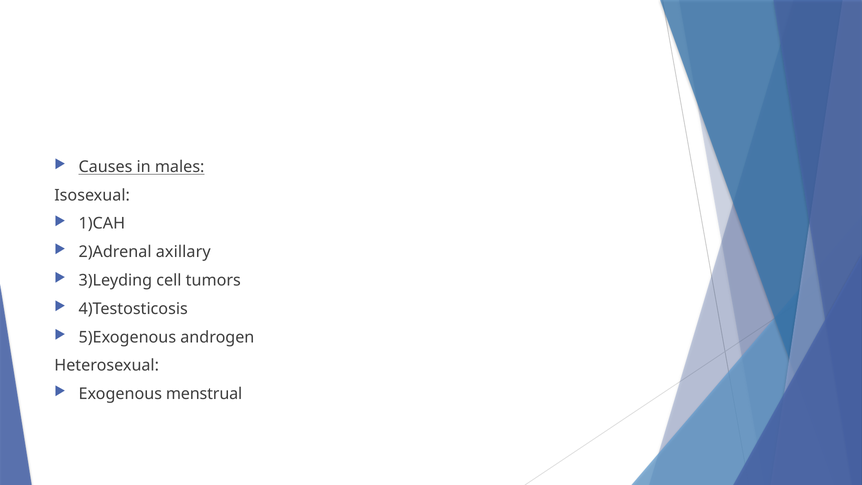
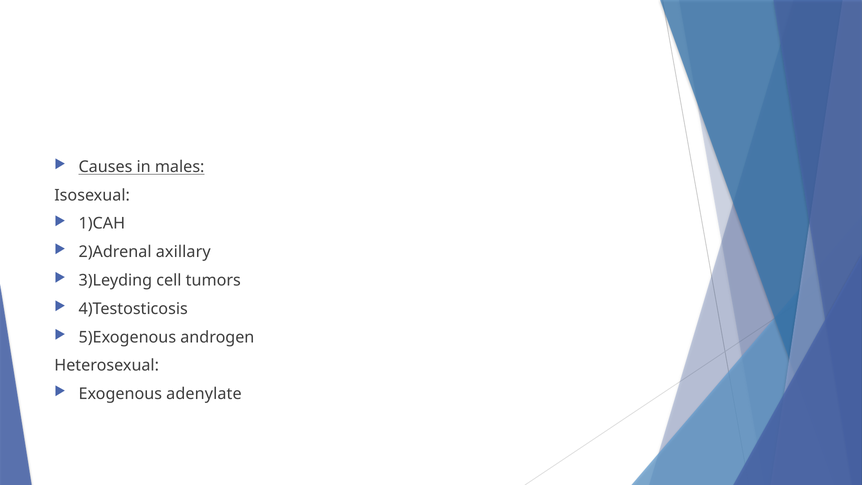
menstrual: menstrual -> adenylate
